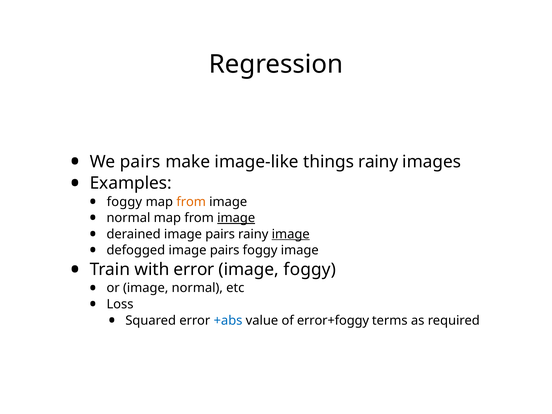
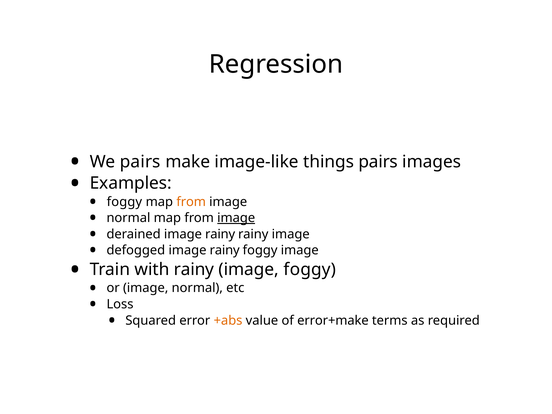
things rainy: rainy -> pairs
derained image pairs: pairs -> rainy
image at (291, 234) underline: present -> none
defogged image pairs: pairs -> rainy
with error: error -> rainy
+abs colour: blue -> orange
error+foggy: error+foggy -> error+make
